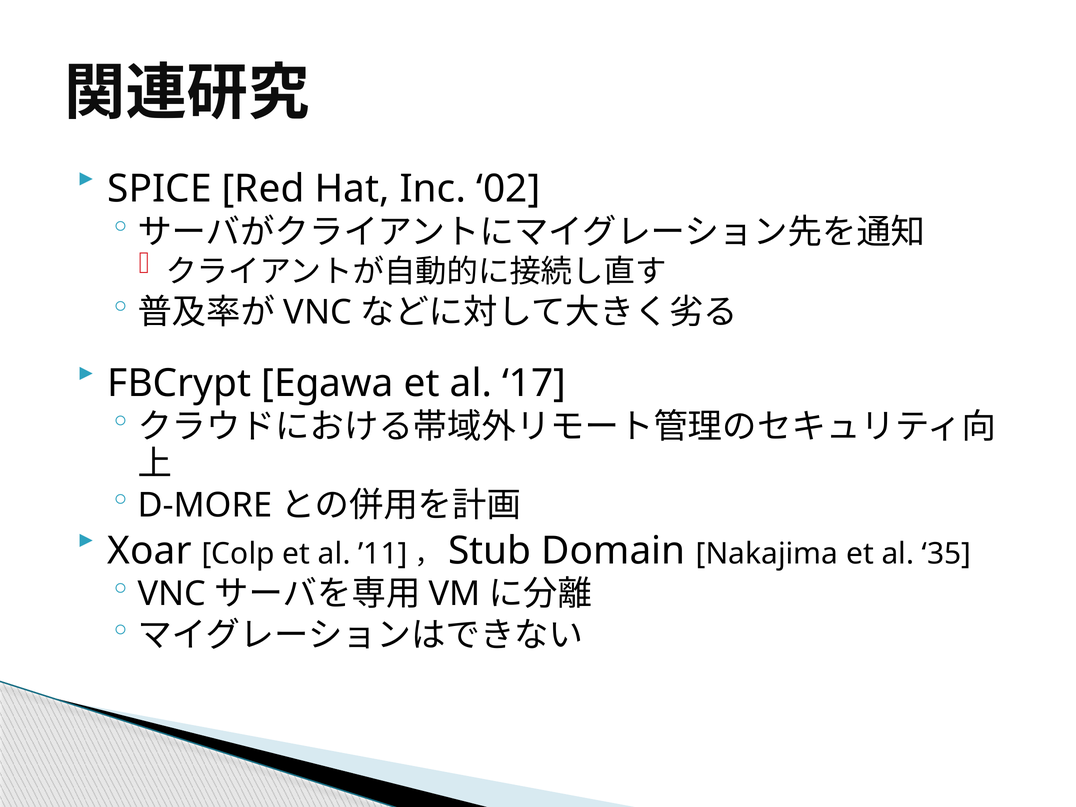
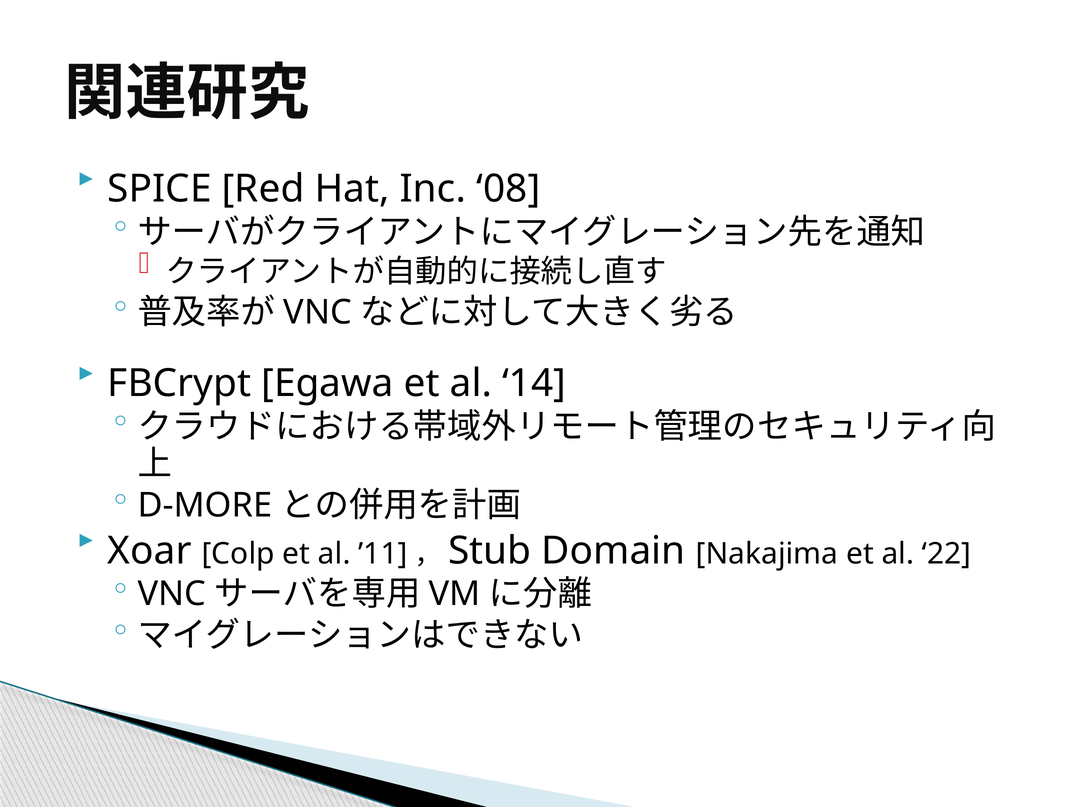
02: 02 -> 08
17: 17 -> 14
35: 35 -> 22
